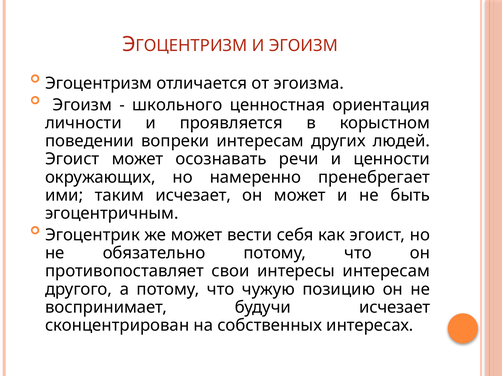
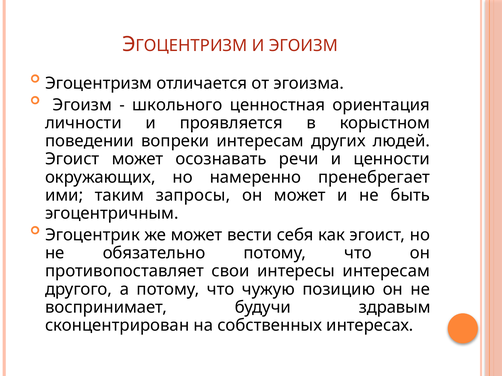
таким исчезает: исчезает -> запросы
будучи исчезает: исчезает -> здравым
